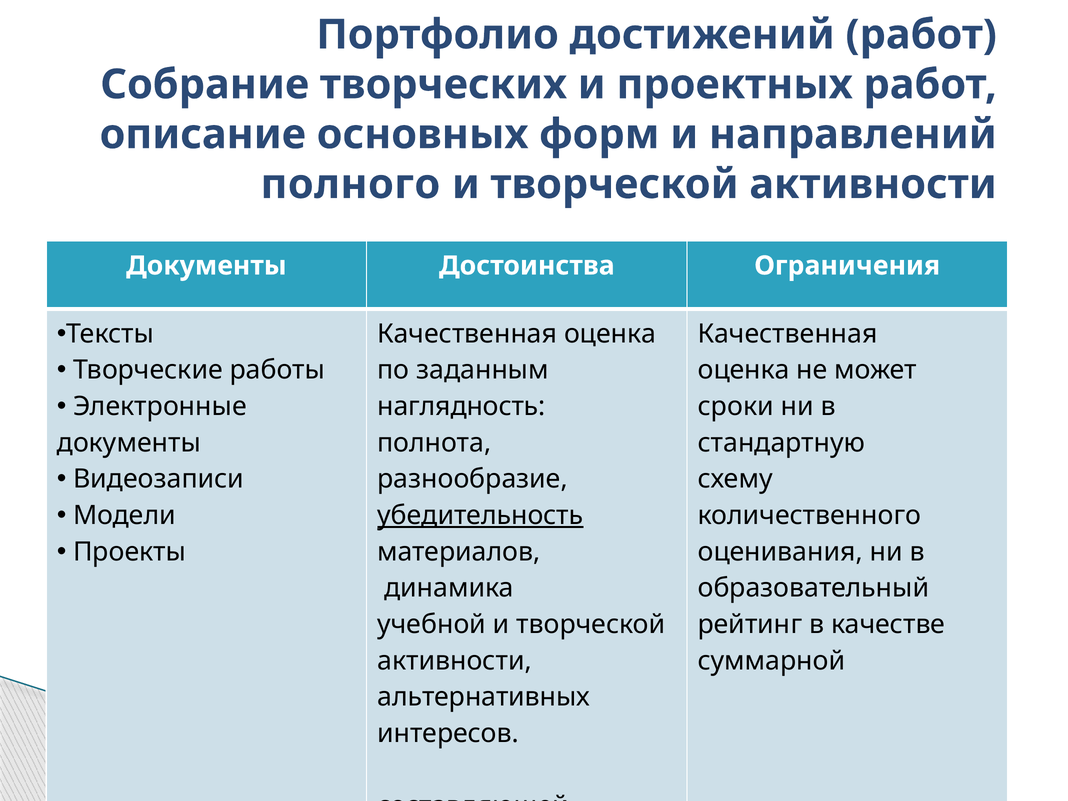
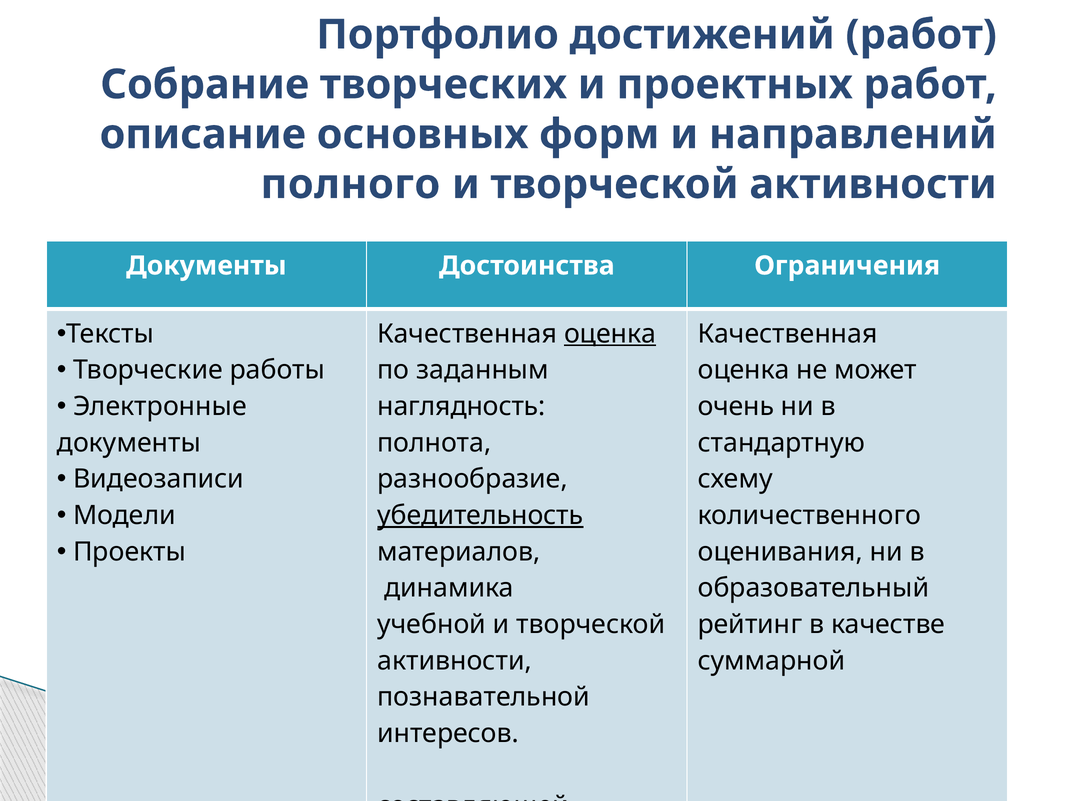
оценка at (610, 334) underline: none -> present
сроки: сроки -> очень
альтернативных: альтернативных -> познавательной
